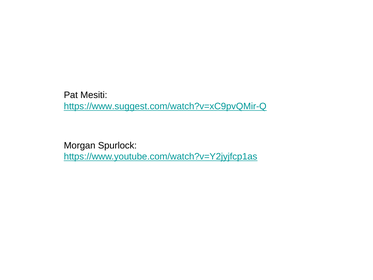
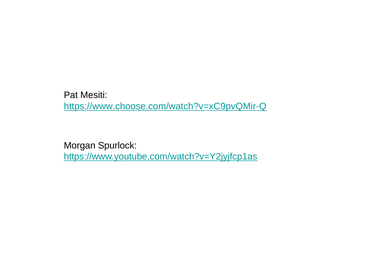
https://www.suggest.com/watch?v=xC9pvQMir-Q: https://www.suggest.com/watch?v=xC9pvQMir-Q -> https://www.choose.com/watch?v=xC9pvQMir-Q
